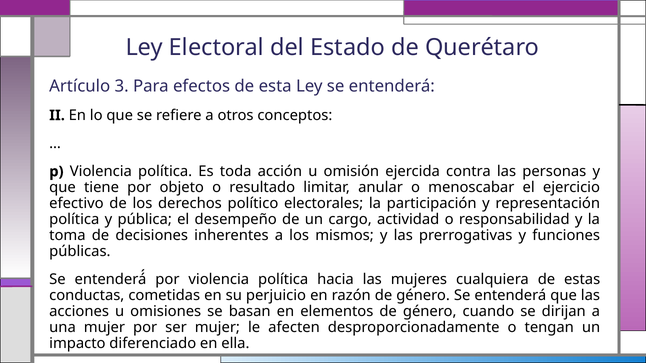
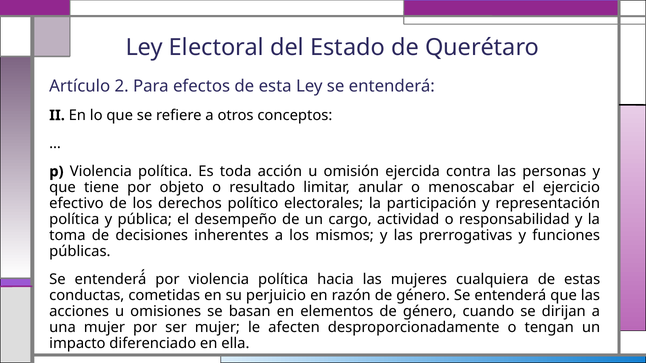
3: 3 -> 2
